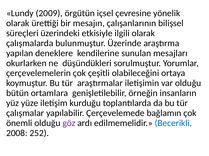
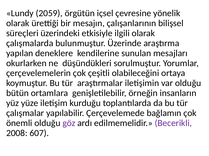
2009: 2009 -> 2059
Becerikli colour: blue -> purple
252: 252 -> 607
